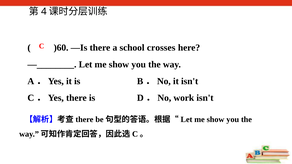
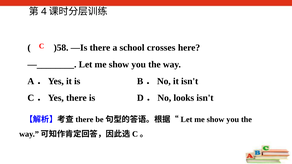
)60: )60 -> )58
work: work -> looks
